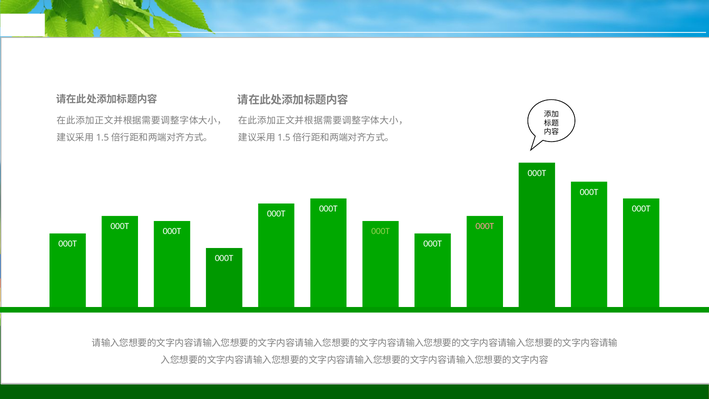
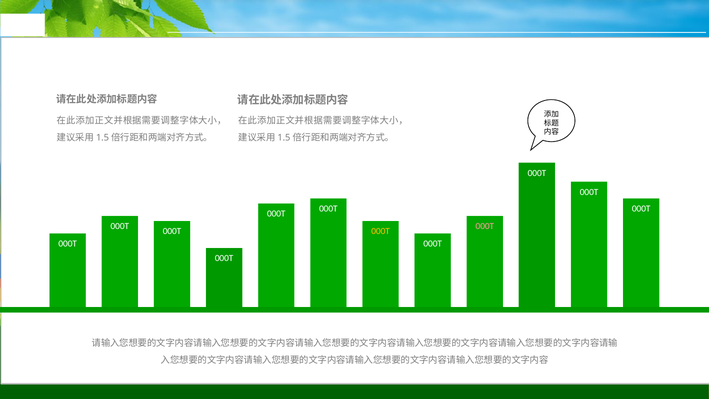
000T at (381, 231) colour: light green -> yellow
